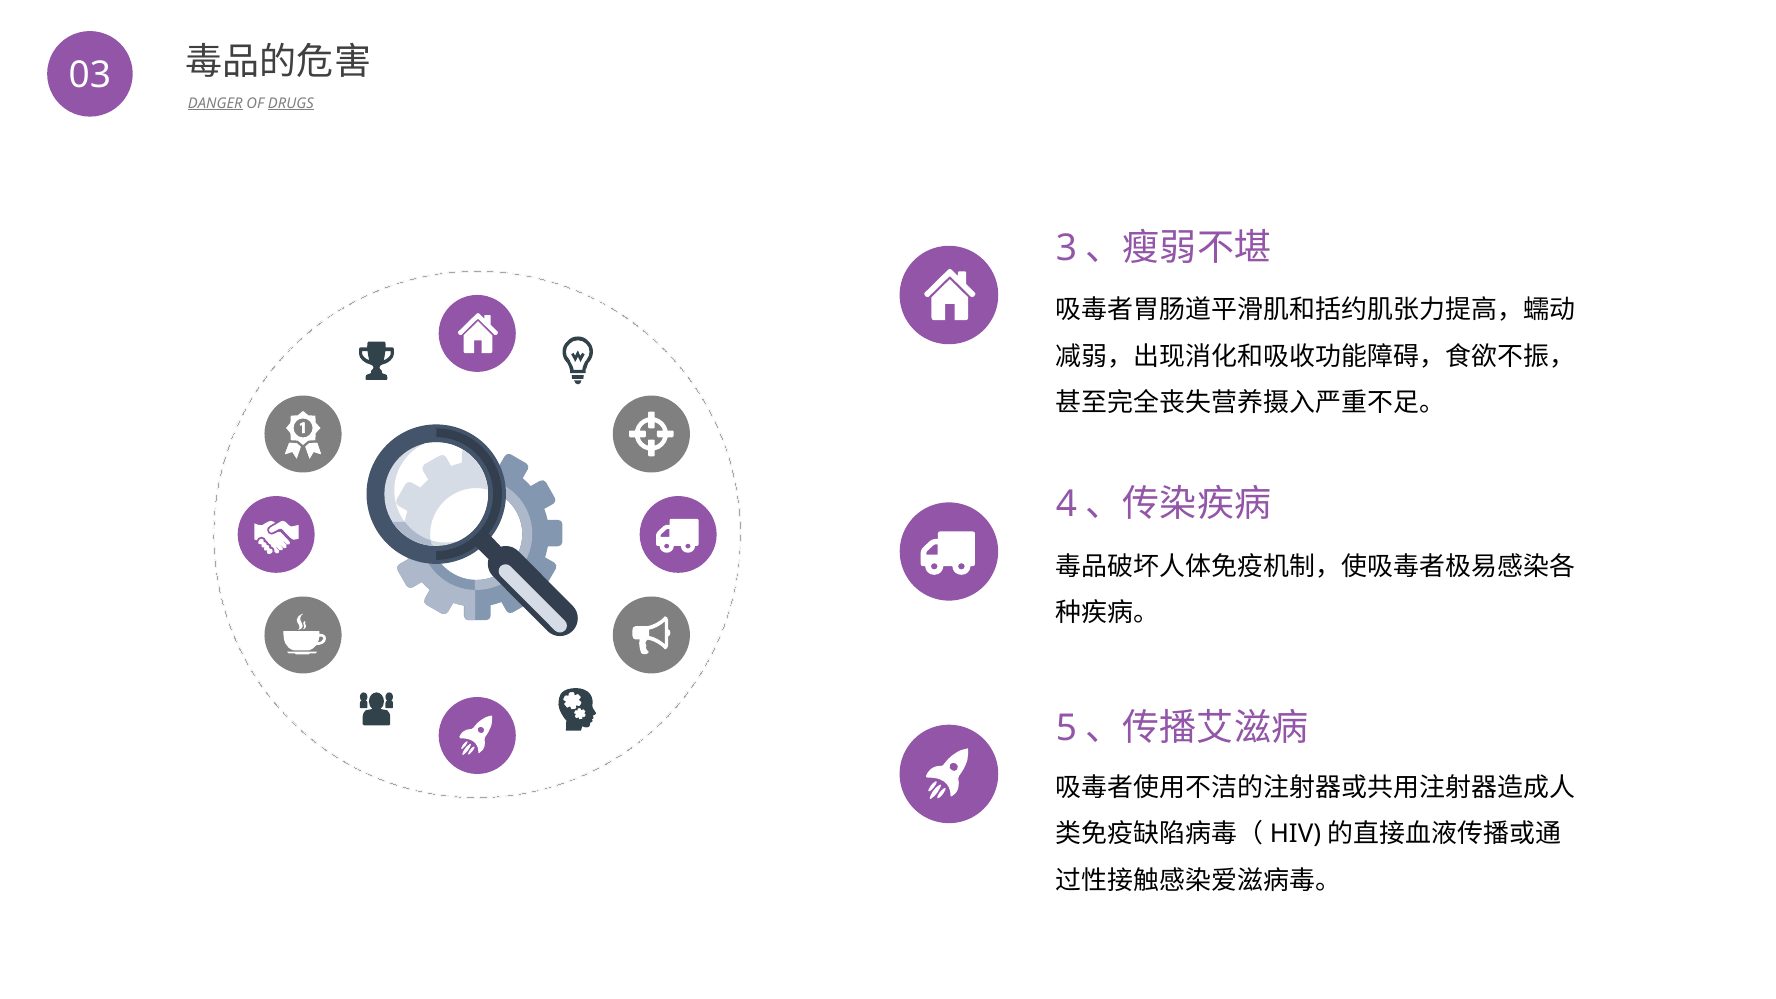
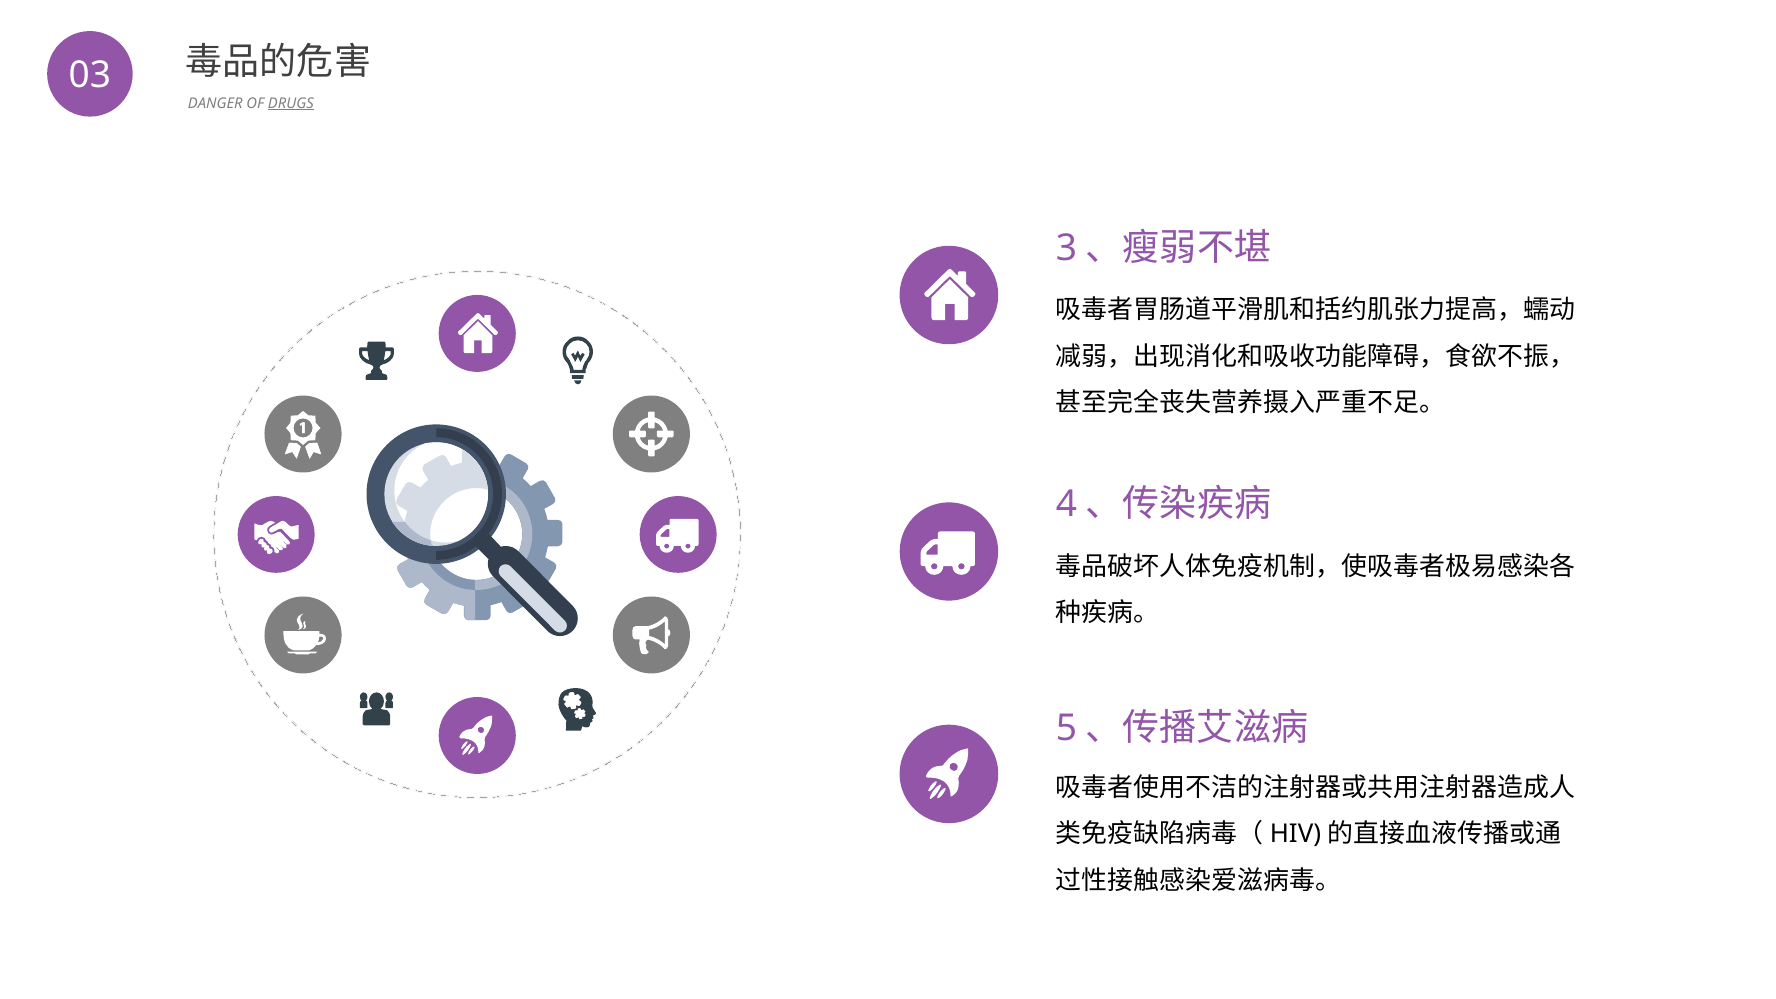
DANGER underline: present -> none
